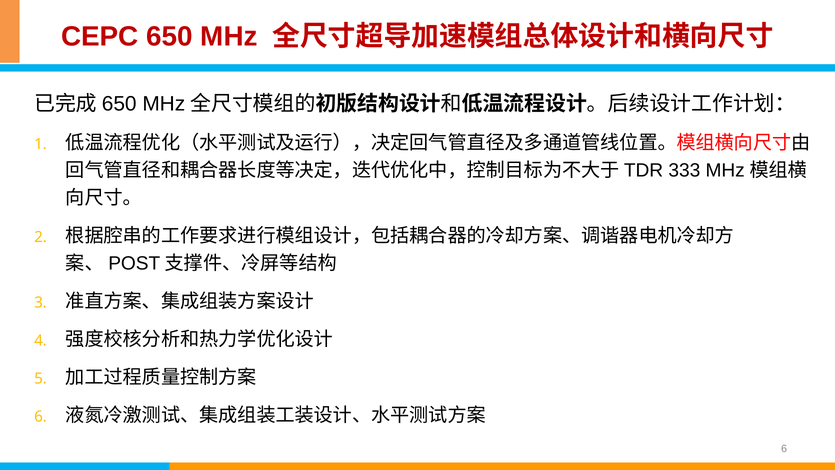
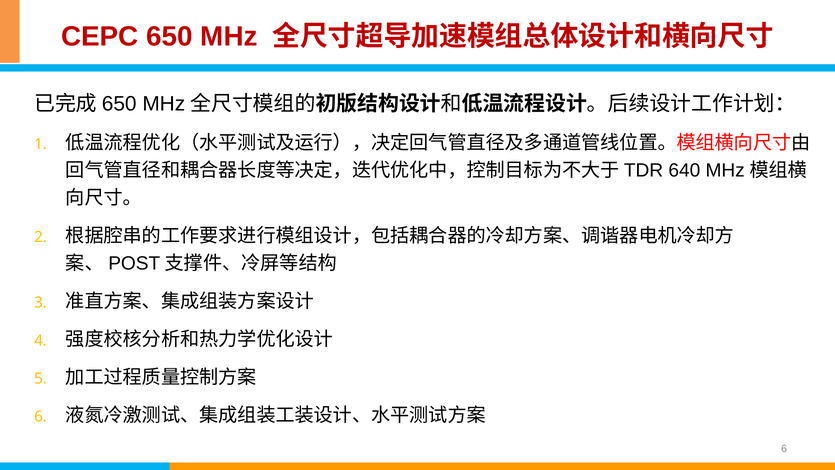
333: 333 -> 640
